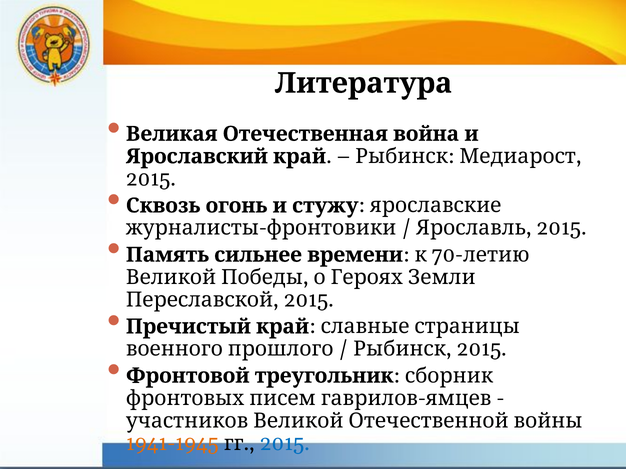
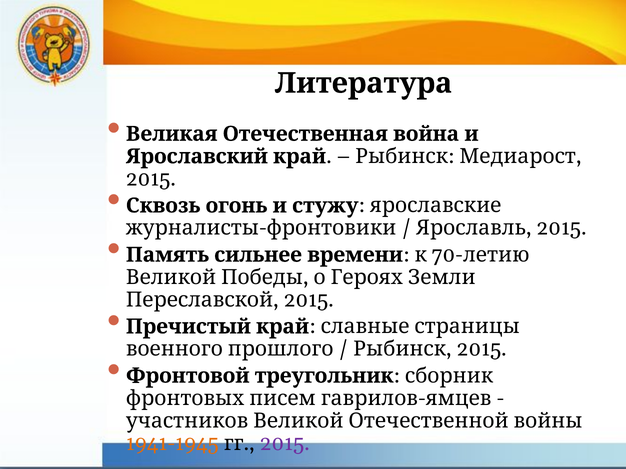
2015 at (285, 444) colour: blue -> purple
